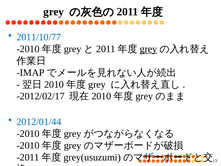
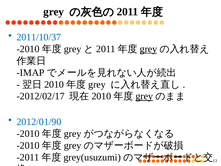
2011/10/77: 2011/10/77 -> 2011/10/37
grey at (144, 96) underline: none -> present
2012/01/44: 2012/01/44 -> 2012/01/90
